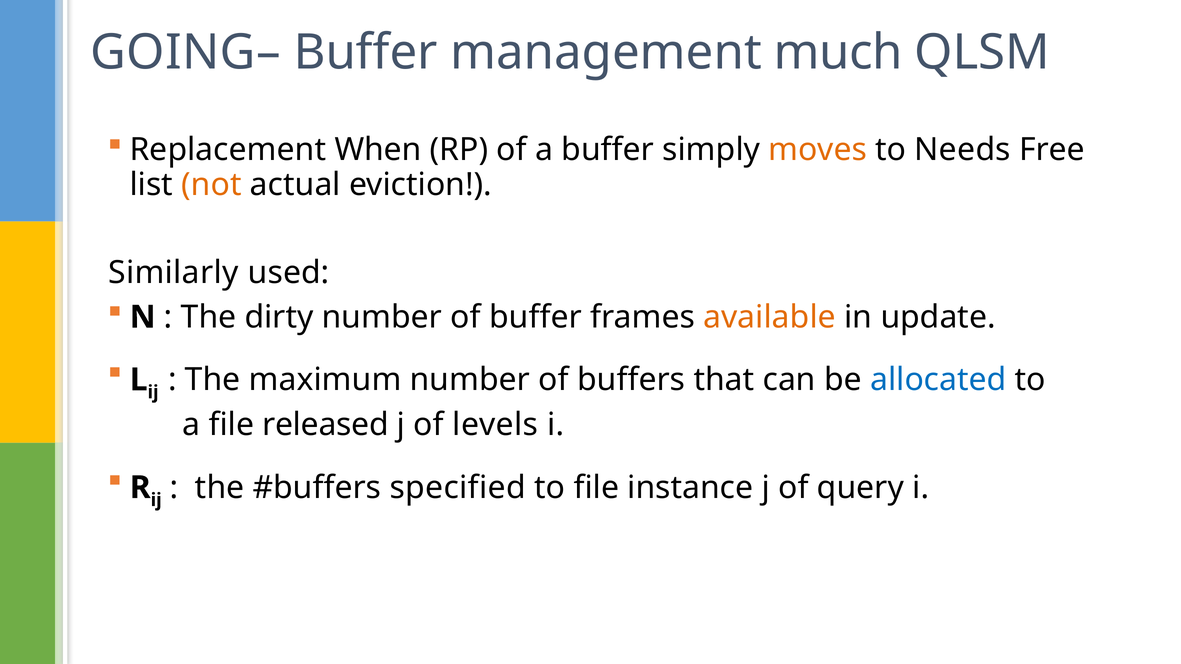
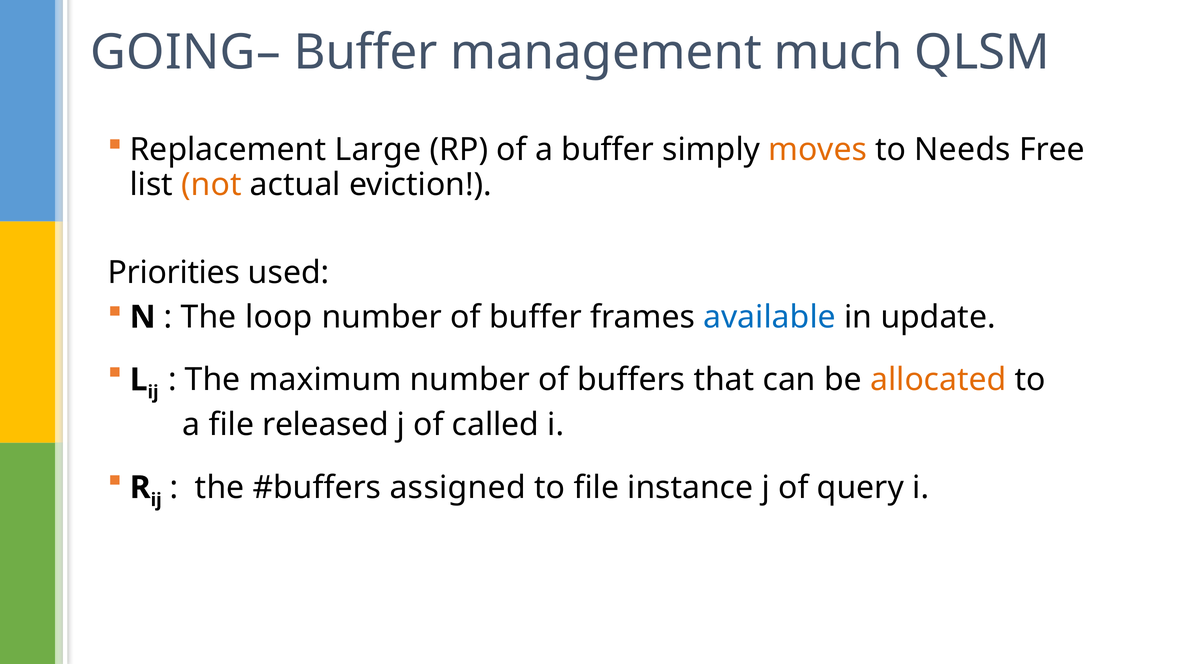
When: When -> Large
Similarly: Similarly -> Priorities
dirty: dirty -> loop
available colour: orange -> blue
allocated colour: blue -> orange
levels: levels -> called
specified: specified -> assigned
